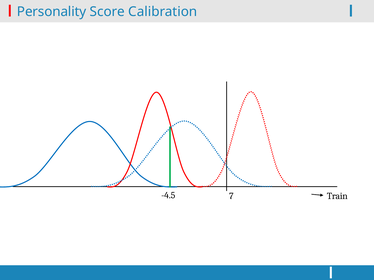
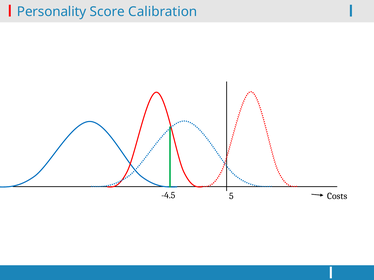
7: 7 -> 5
Train: Train -> Costs
